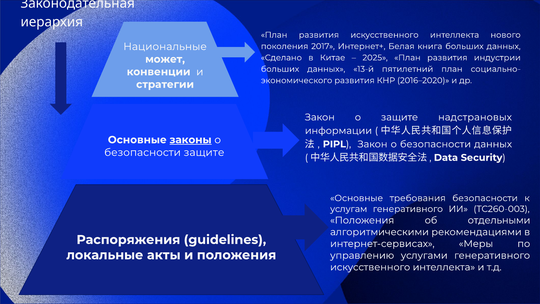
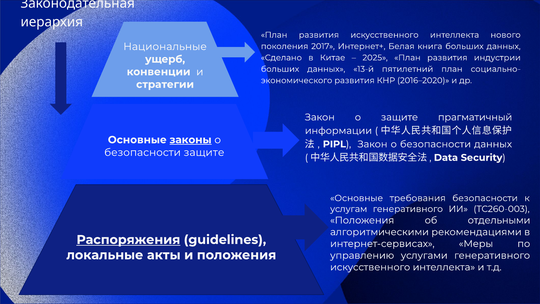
может: может -> ущерб
надстрановых: надстрановых -> прагматичный
Распоряжения underline: none -> present
